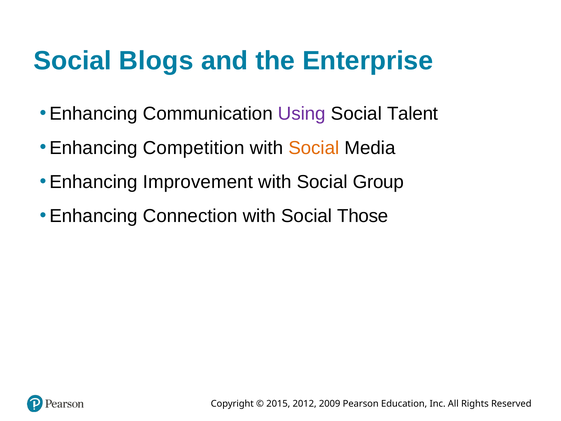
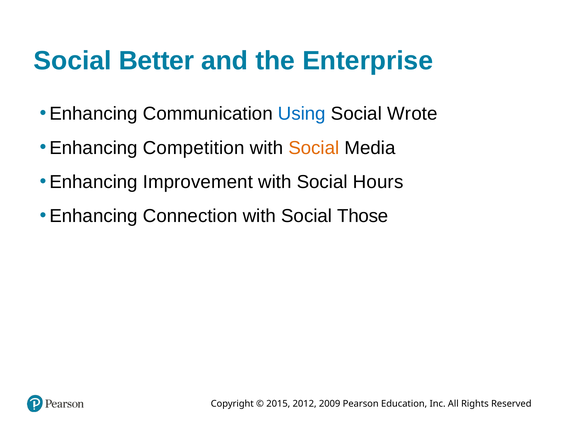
Blogs: Blogs -> Better
Using colour: purple -> blue
Talent: Talent -> Wrote
Group: Group -> Hours
